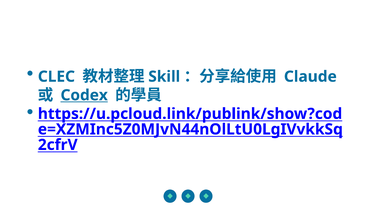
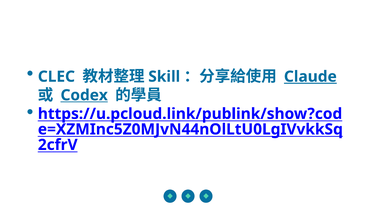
Claude underline: none -> present
